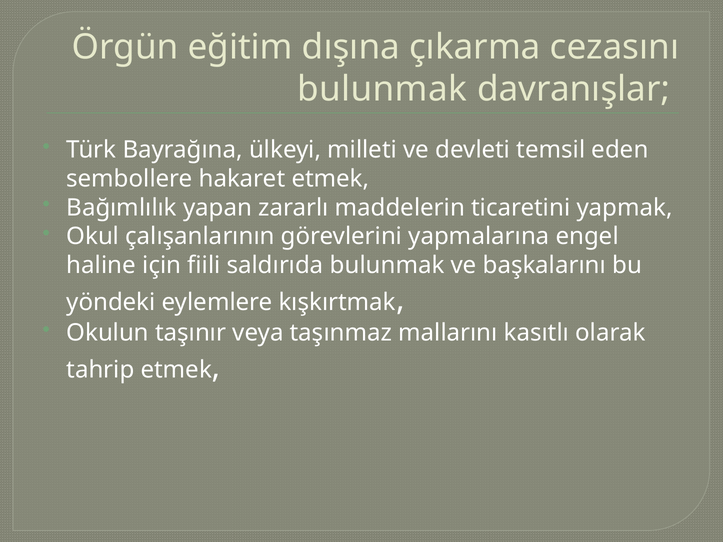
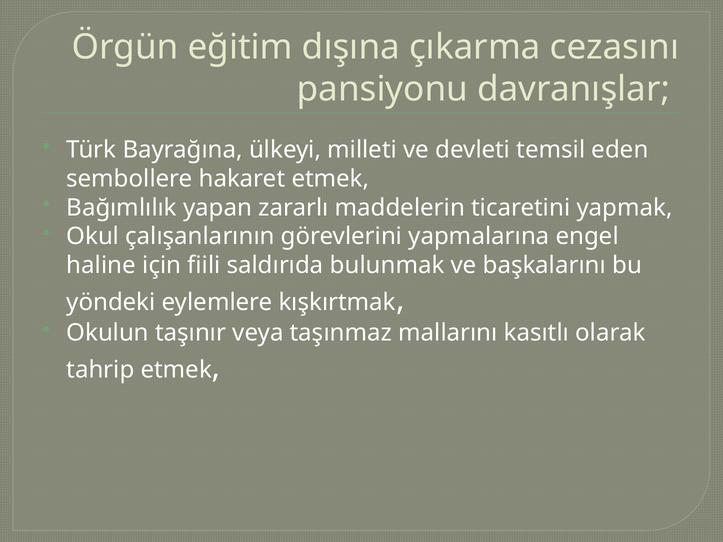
bulunmak at (382, 89): bulunmak -> pansiyonu
